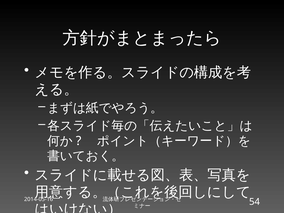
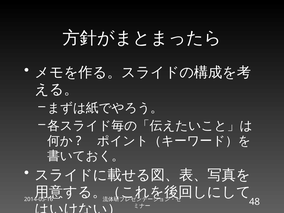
54: 54 -> 48
